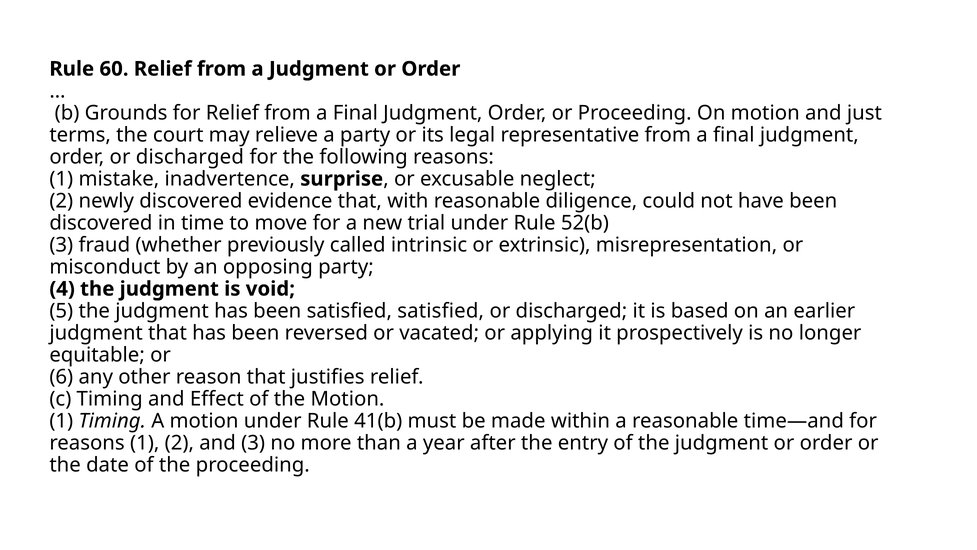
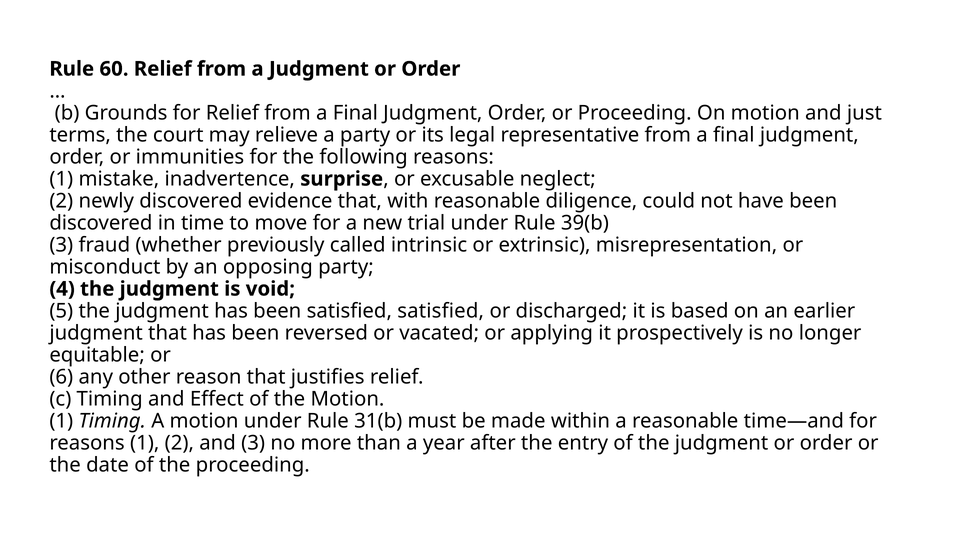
order or discharged: discharged -> immunities
52(b: 52(b -> 39(b
41(b: 41(b -> 31(b
